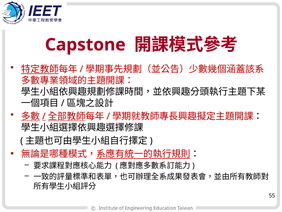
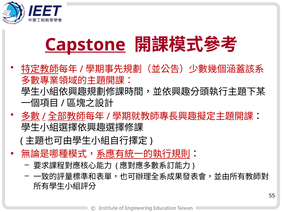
Capstone underline: none -> present
